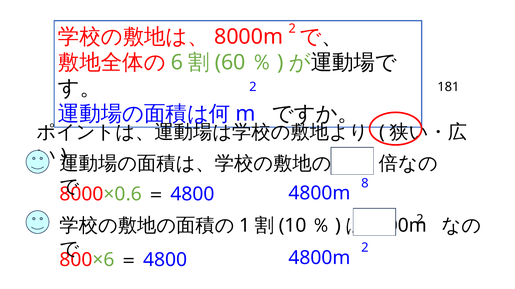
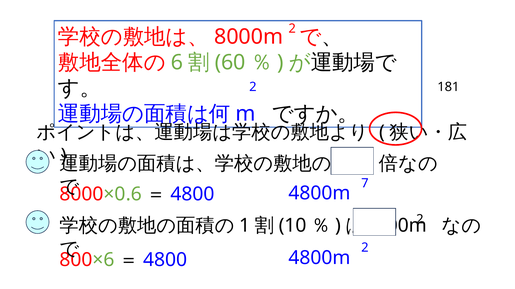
8: 8 -> 7
